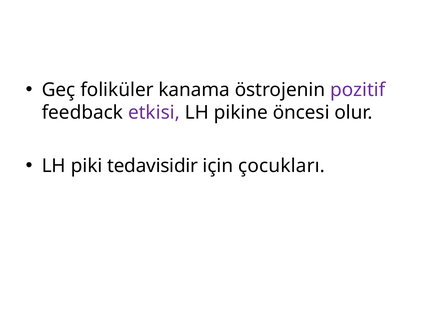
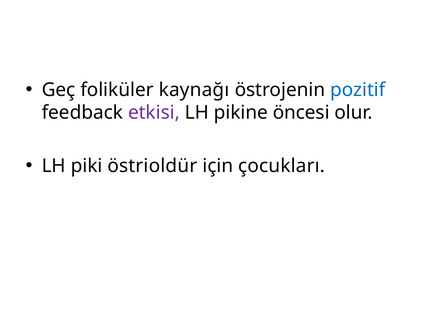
kanama: kanama -> kaynağı
pozitif colour: purple -> blue
tedavisidir: tedavisidir -> östrioldür
